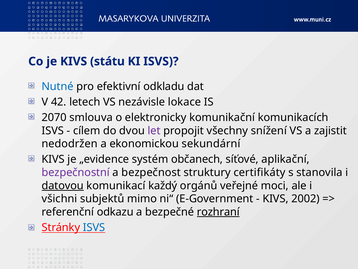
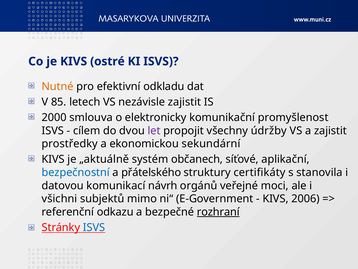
státu: státu -> ostré
Nutné colour: blue -> orange
42: 42 -> 85
nezávisle lokace: lokace -> zajistit
2070: 2070 -> 2000
komunikacích: komunikacích -> promyšlenost
snížení: snížení -> údržby
nedodržen: nedodržen -> prostředky
„evidence: „evidence -> „aktuálně
bezpečnostní colour: purple -> blue
bezpečnost: bezpečnost -> přátelského
datovou underline: present -> none
každý: každý -> návrh
2002: 2002 -> 2006
